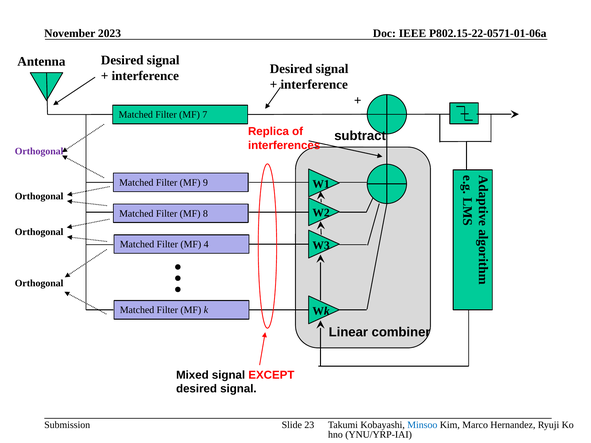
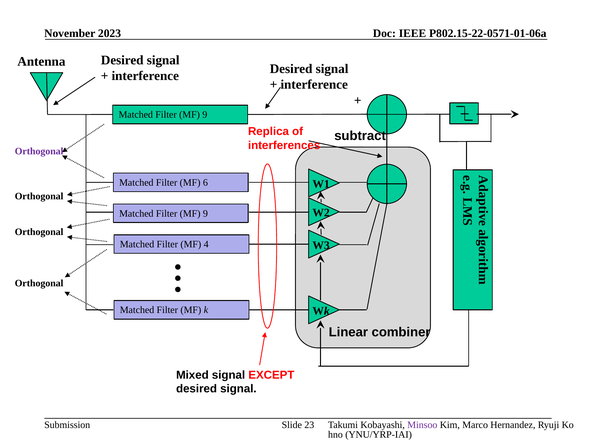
7 at (205, 115): 7 -> 9
9: 9 -> 6
8 at (205, 214): 8 -> 9
Minsoo colour: blue -> purple
